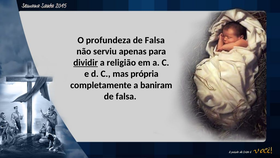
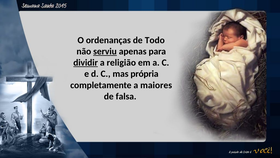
profundeza: profundeza -> ordenanças
Falsa at (155, 40): Falsa -> Todo
serviu underline: none -> present
baniram: baniram -> maiores
